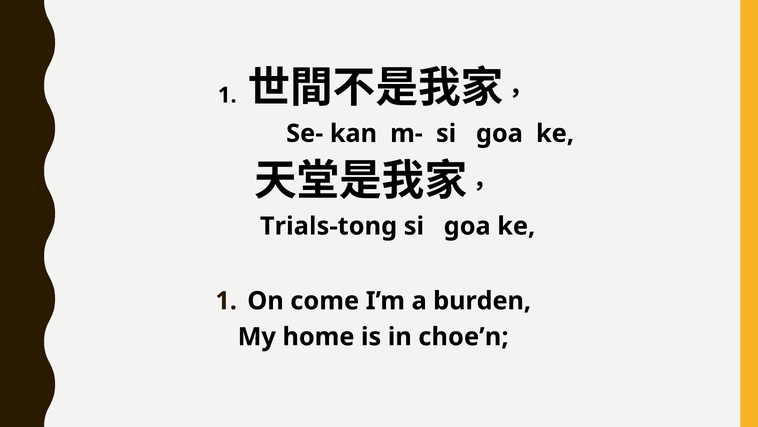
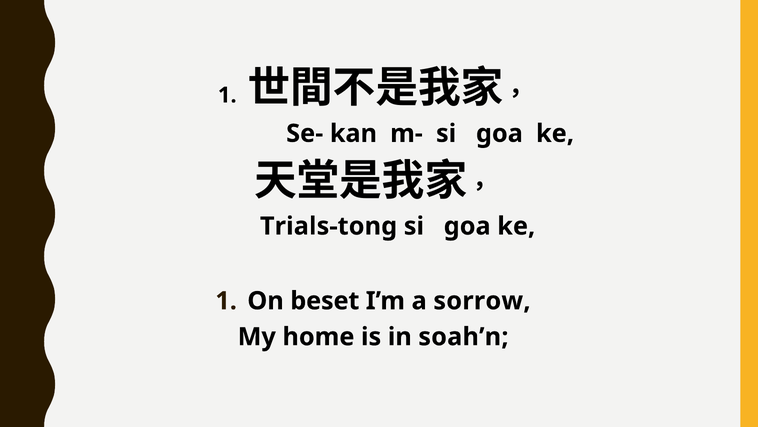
come: come -> beset
burden: burden -> sorrow
choe’n: choe’n -> soah’n
